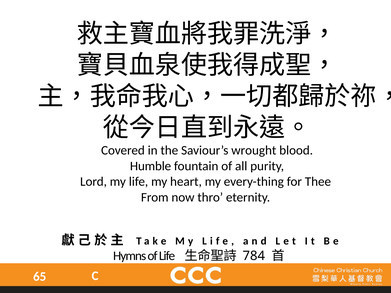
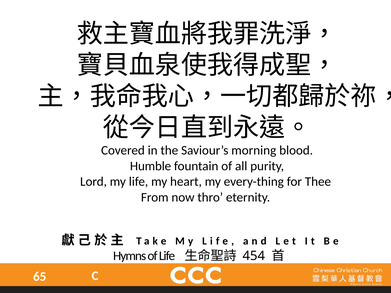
wrought: wrought -> morning
784: 784 -> 454
